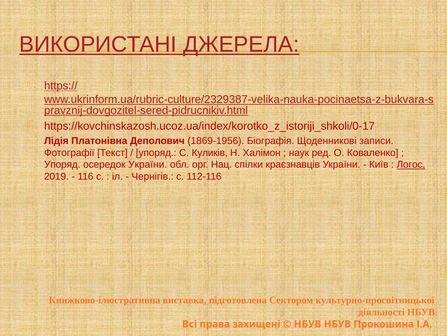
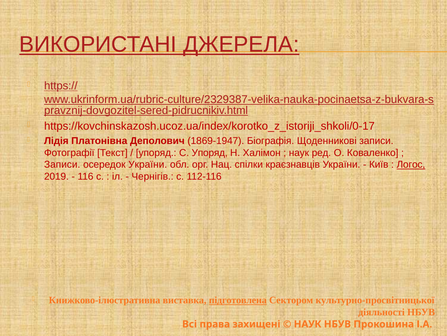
1869-1956: 1869-1956 -> 1869-1947
С Куликів: Куликів -> Упоряд
Упоряд at (62, 164): Упоряд -> Записи
підготовлена underline: none -> present
НБУВ at (308, 323): НБУВ -> НАУК
